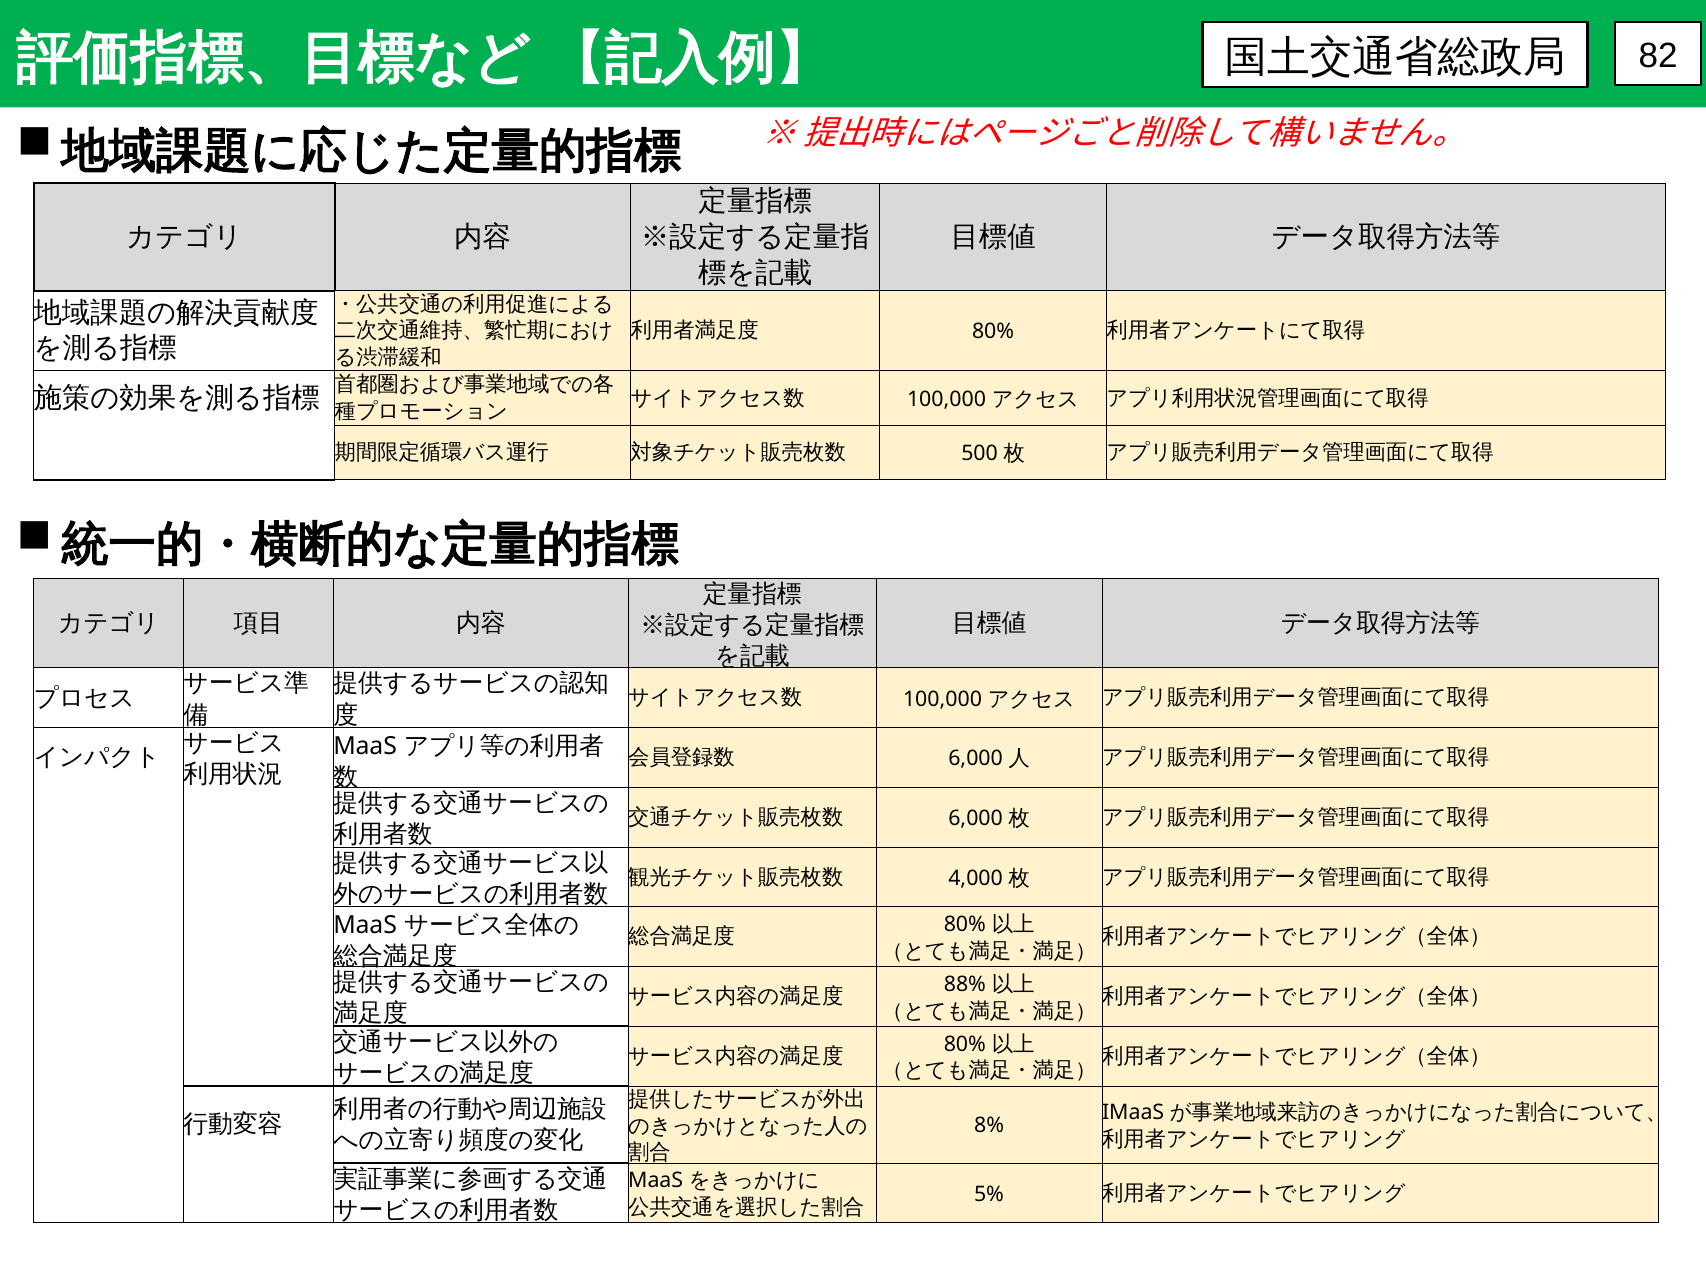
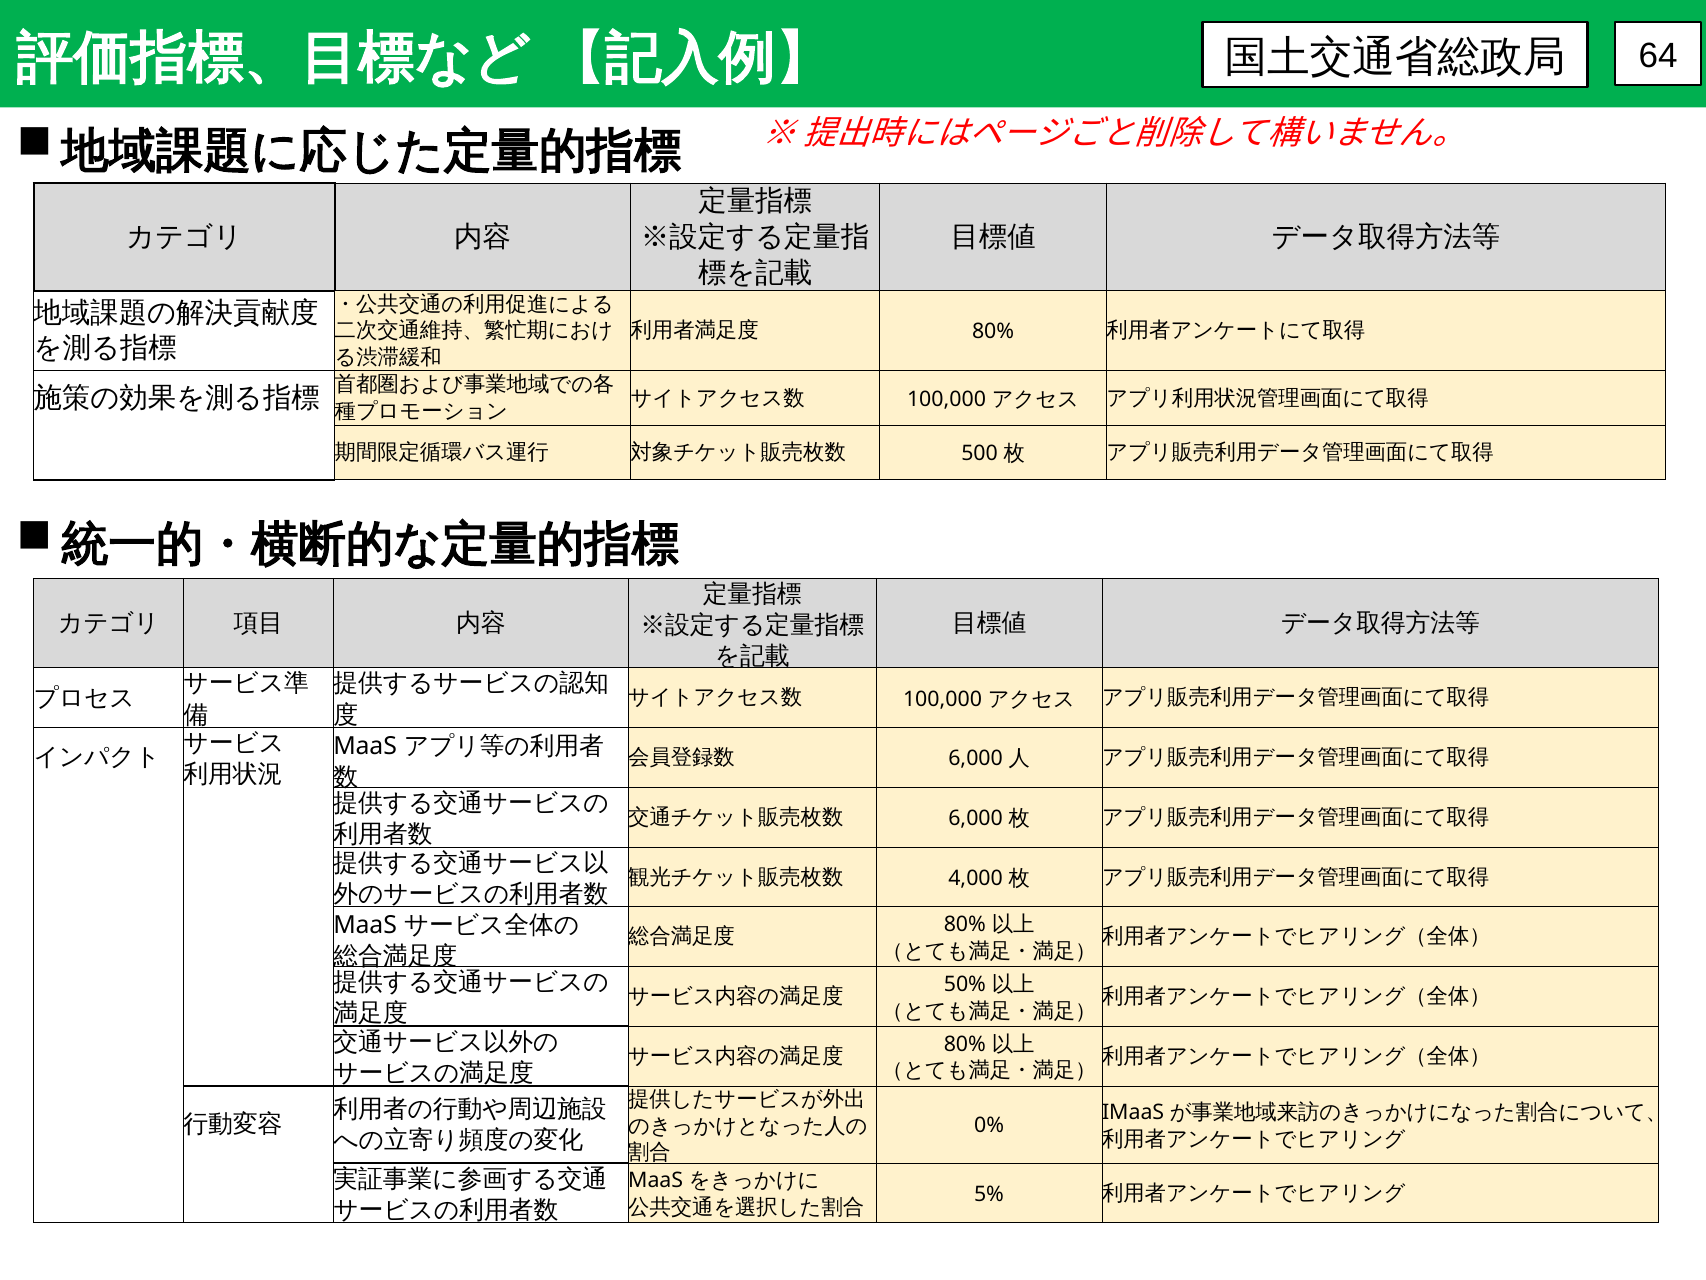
82: 82 -> 64
88%: 88% -> 50%
8%: 8% -> 0%
